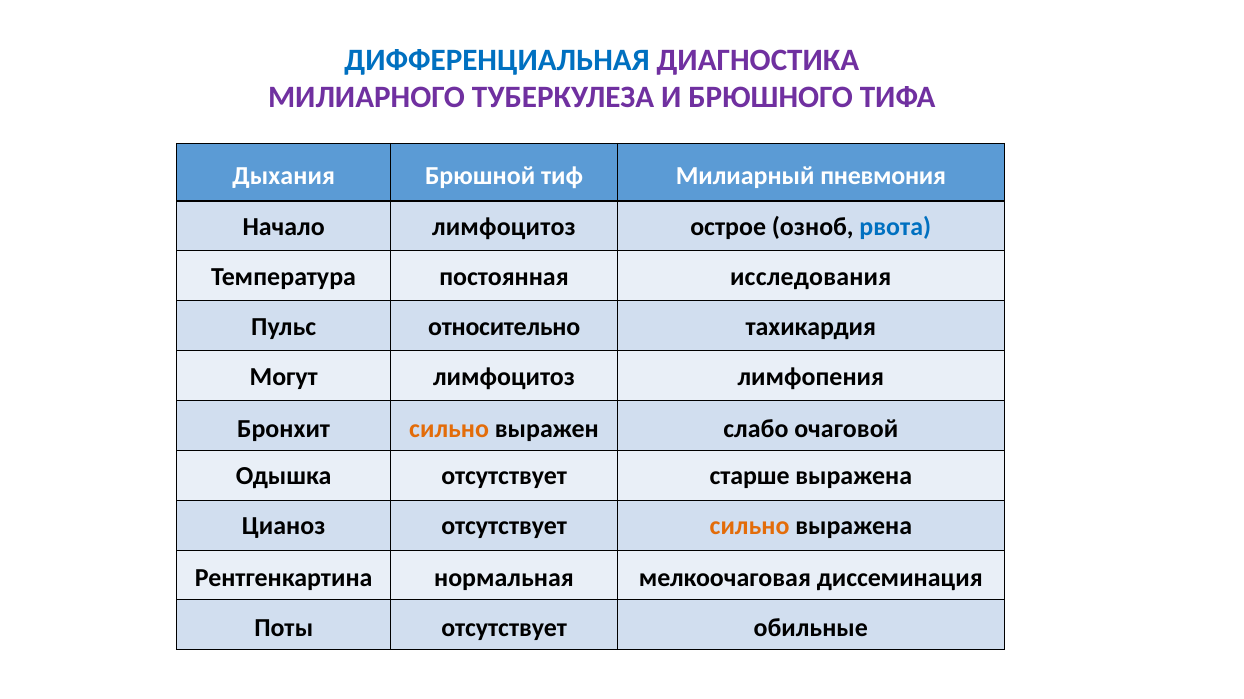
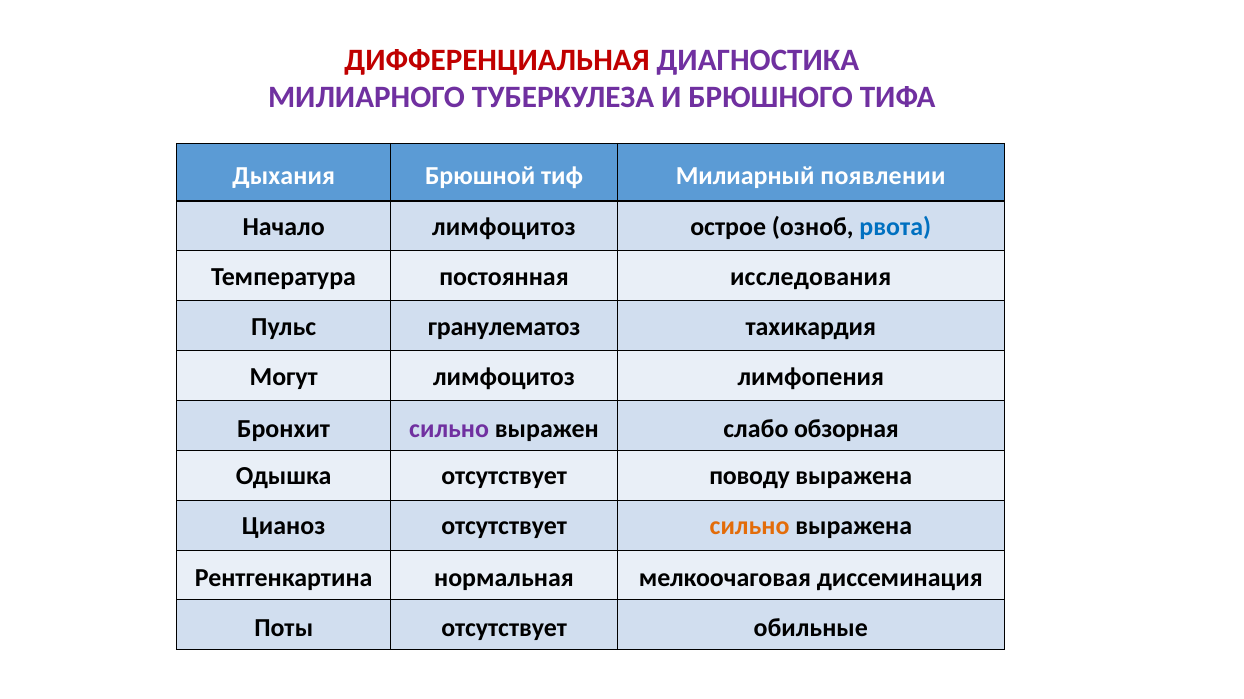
ДИФФЕРЕНЦИАЛЬНАЯ colour: blue -> red
пневмония: пневмония -> появлении
относительно: относительно -> гранулематоз
сильно at (449, 429) colour: orange -> purple
очаговой: очаговой -> обзорная
старше: старше -> поводу
